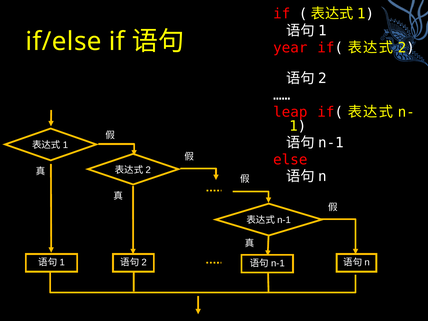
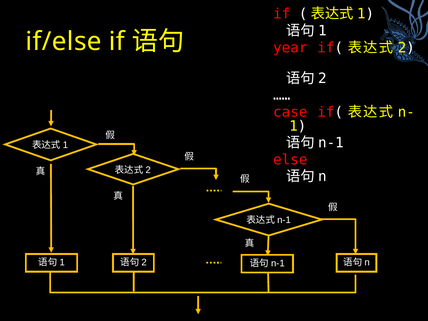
leap: leap -> case
